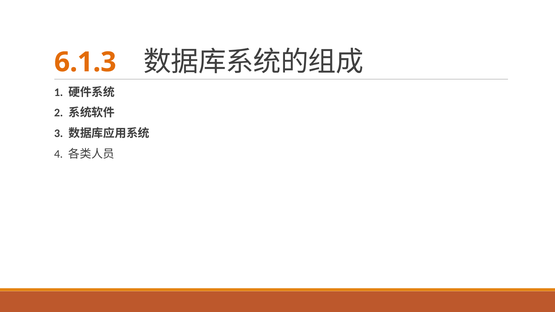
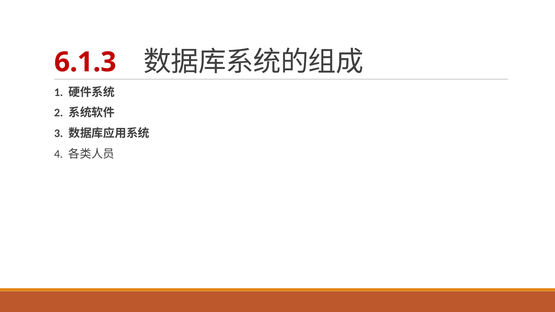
6.1.3 colour: orange -> red
